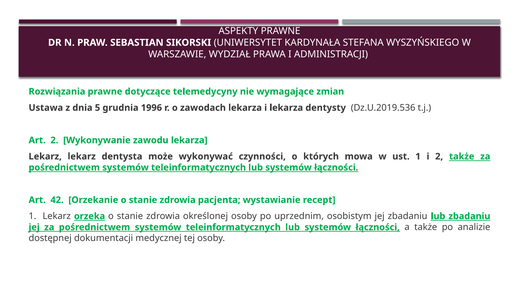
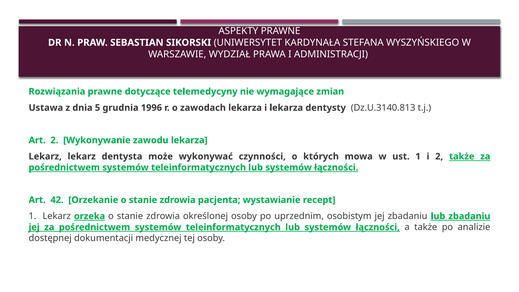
Dz.U.2019.536: Dz.U.2019.536 -> Dz.U.3140.813
